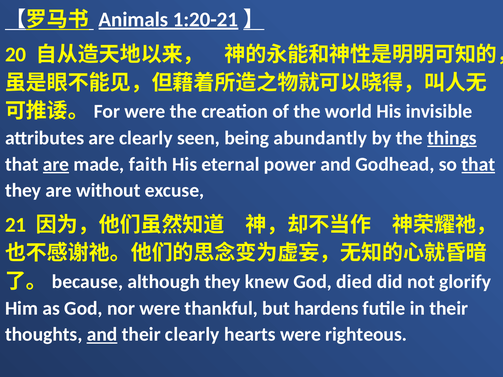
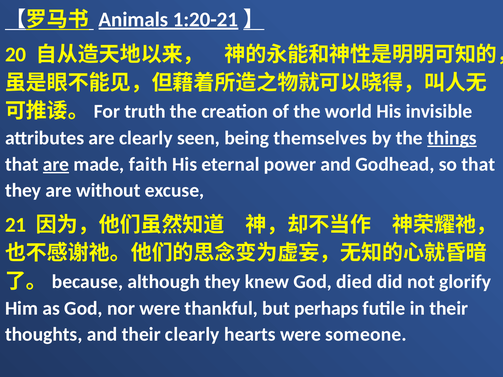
were at (145, 111): were -> truth
abundantly: abundantly -> themselves
that at (478, 164) underline: present -> none
hardens: hardens -> perhaps
and at (102, 335) underline: present -> none
righteous: righteous -> someone
